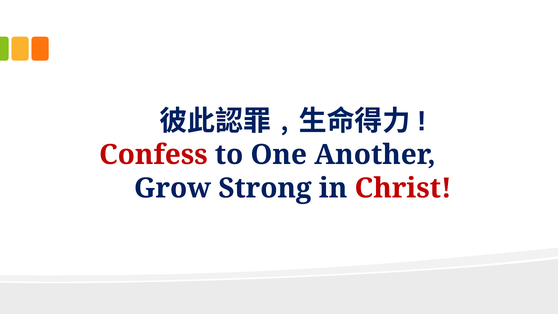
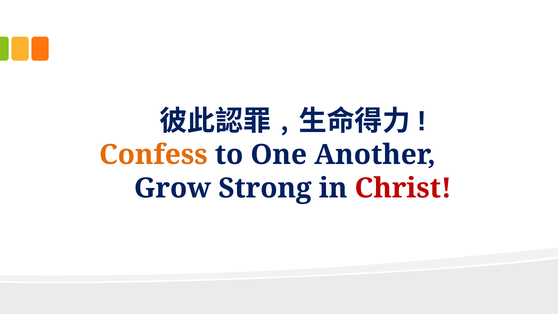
Confess colour: red -> orange
